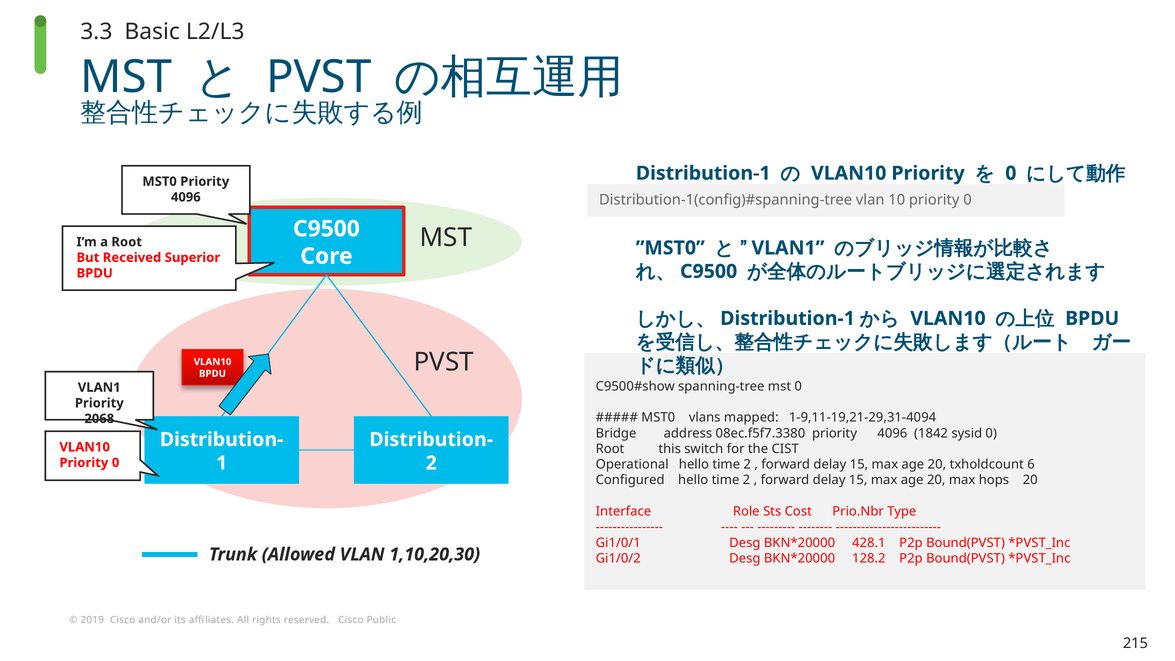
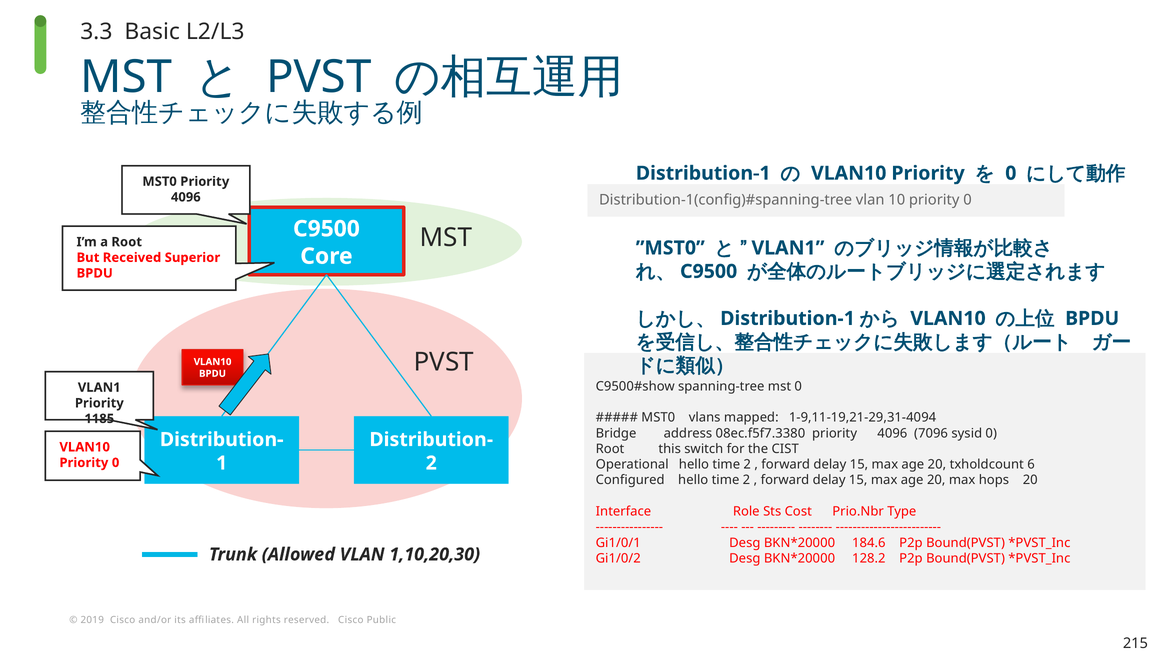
2068: 2068 -> 1185
1842: 1842 -> 7096
428.1: 428.1 -> 184.6
